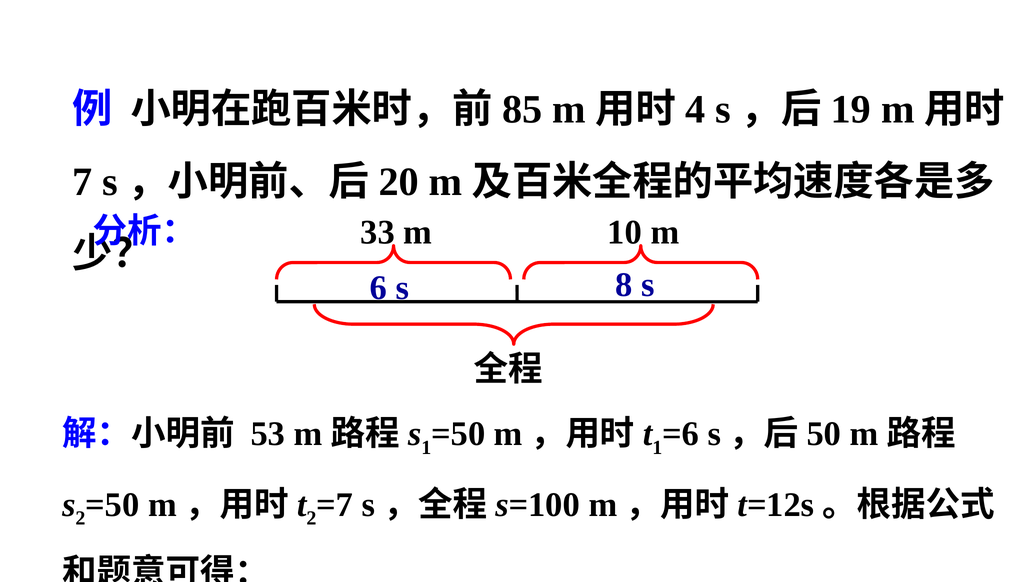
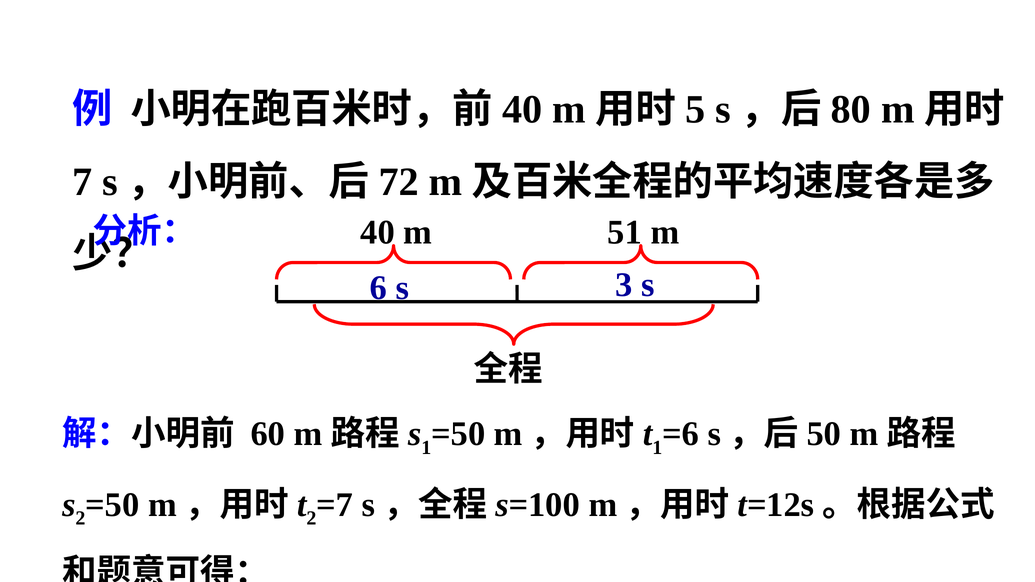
85 at (522, 109): 85 -> 40
4: 4 -> 5
19: 19 -> 80
20: 20 -> 72
33 at (378, 233): 33 -> 40
10: 10 -> 51
8: 8 -> 3
53: 53 -> 60
